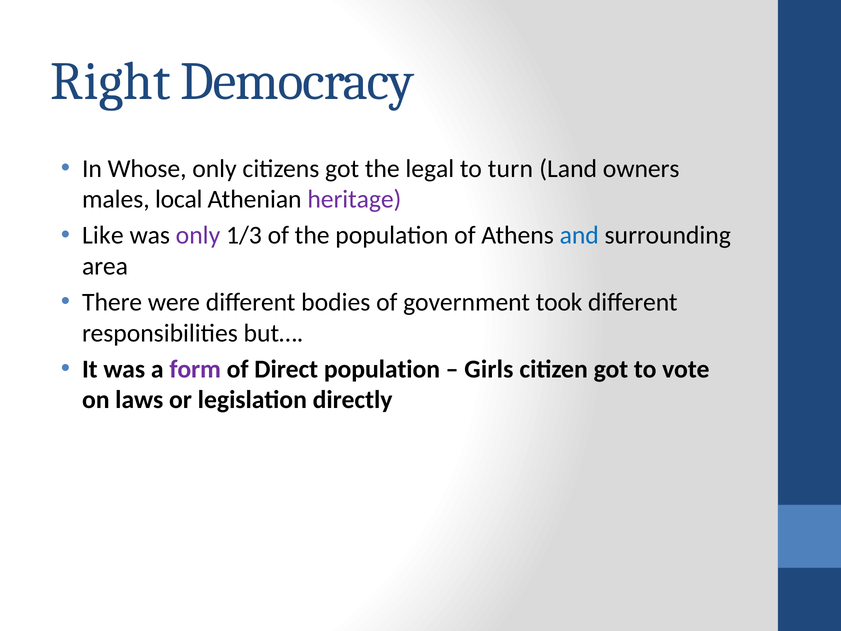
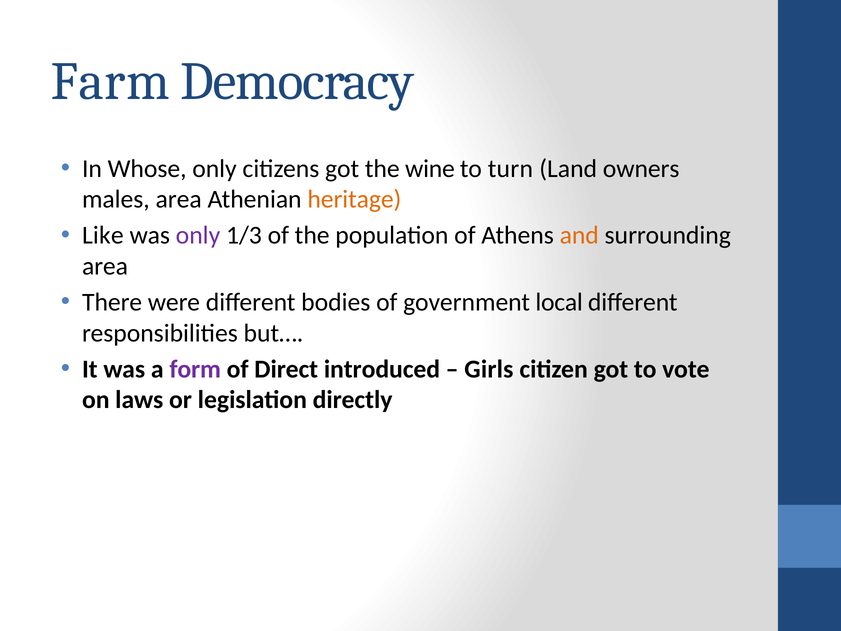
Right: Right -> Farm
legal: legal -> wine
males local: local -> area
heritage colour: purple -> orange
and colour: blue -> orange
took: took -> local
Direct population: population -> introduced
